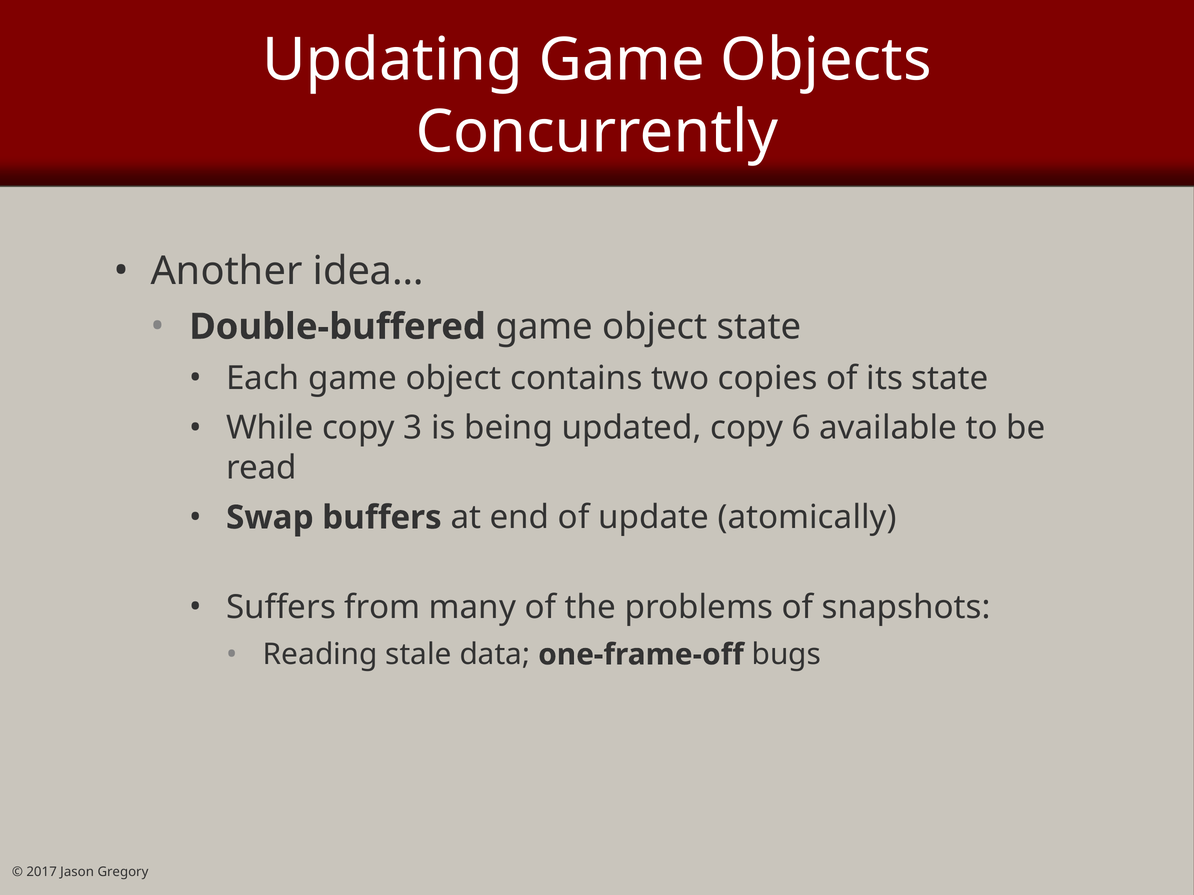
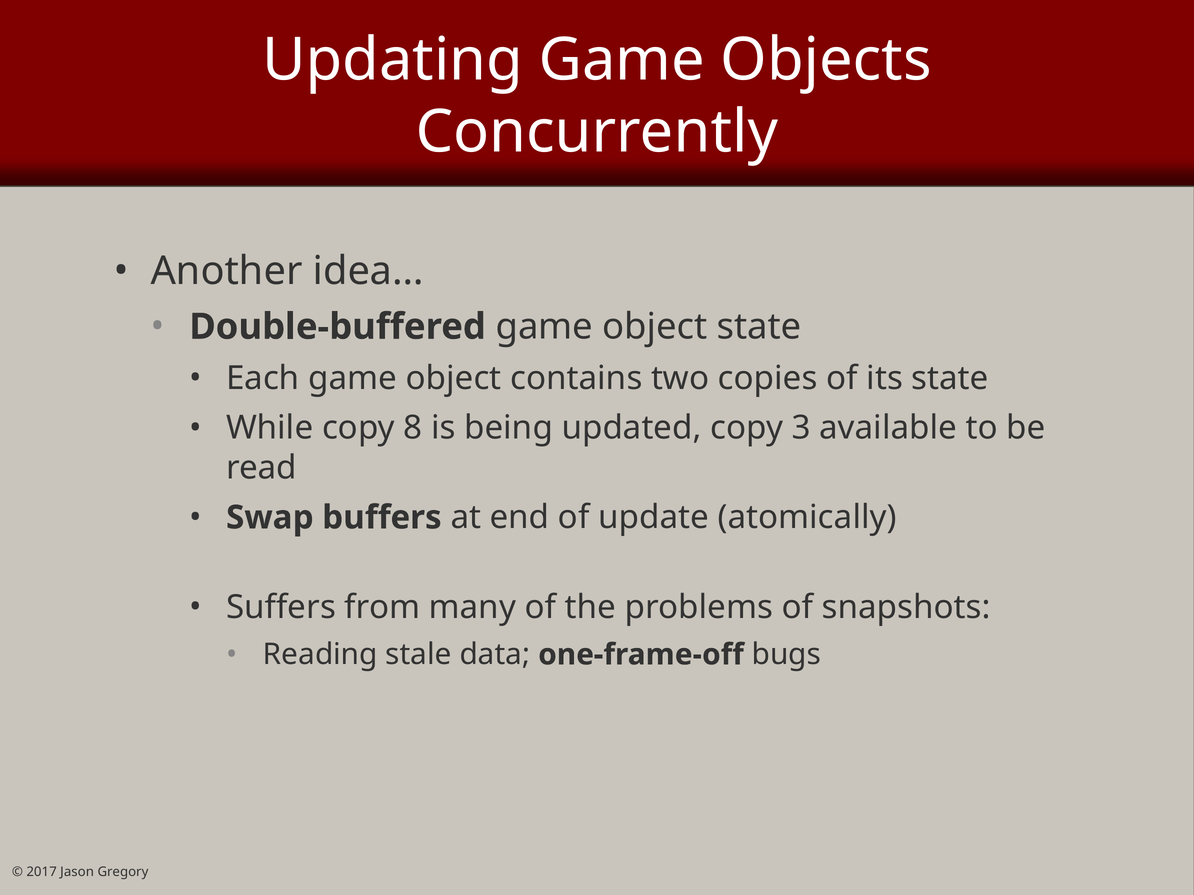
3: 3 -> 8
6: 6 -> 3
